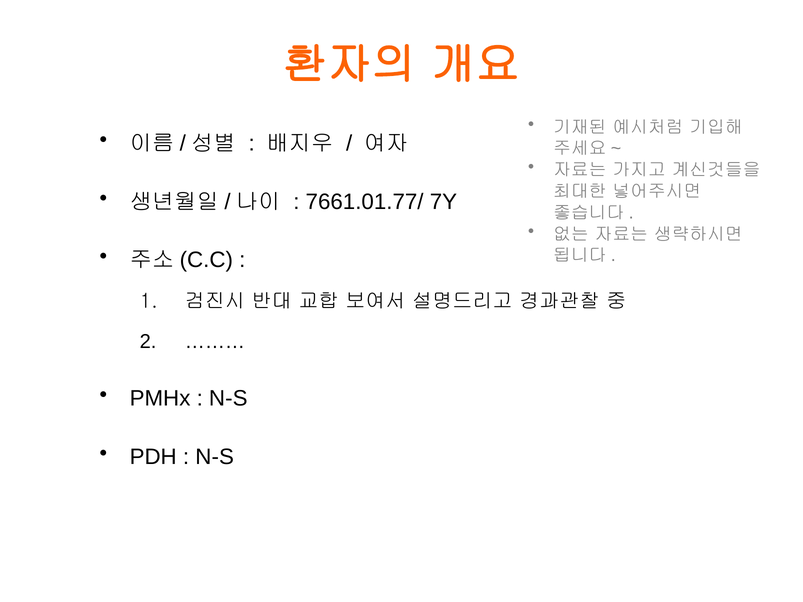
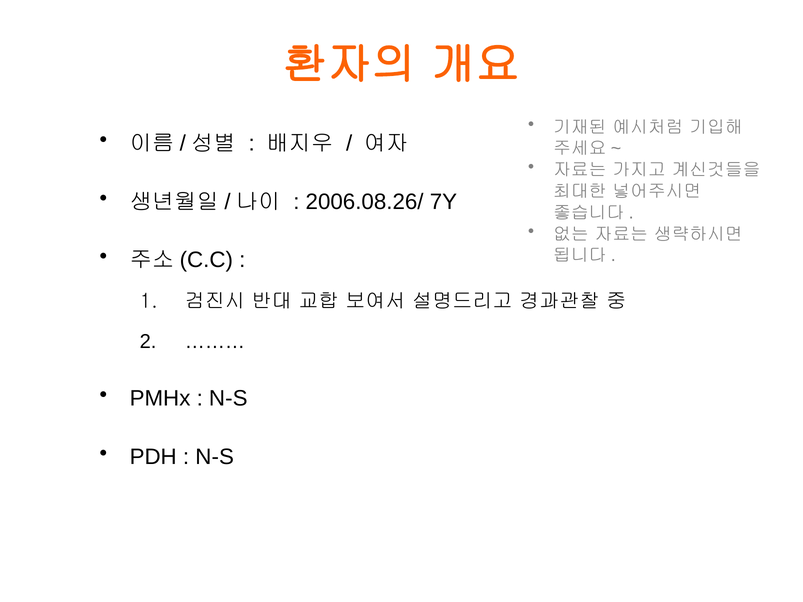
7661.01.77/: 7661.01.77/ -> 2006.08.26/
